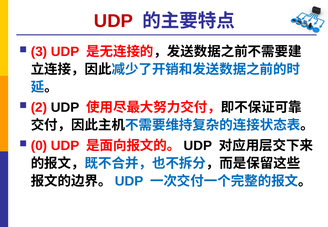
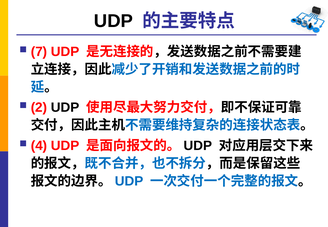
UDP at (113, 21) colour: red -> black
3: 3 -> 7
0: 0 -> 4
